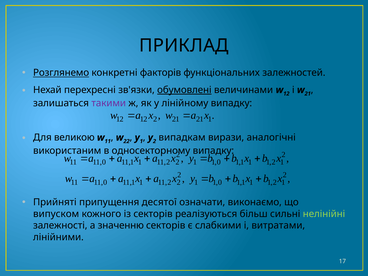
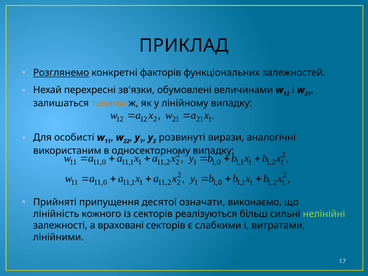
обумовлені underline: present -> none
такими colour: purple -> orange
великою: великою -> особисті
випадкам: випадкам -> розвинуті
випуском: випуском -> лінійність
значенню: значенню -> враховані
